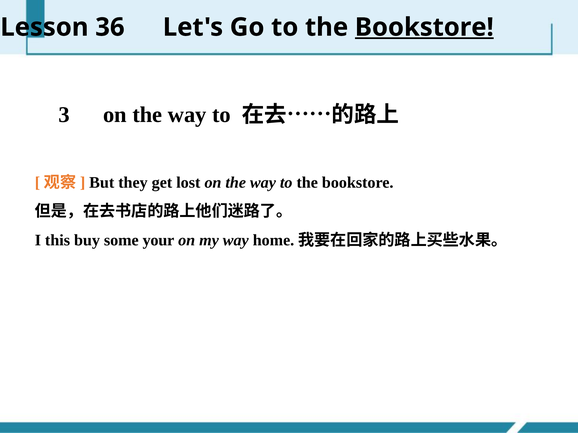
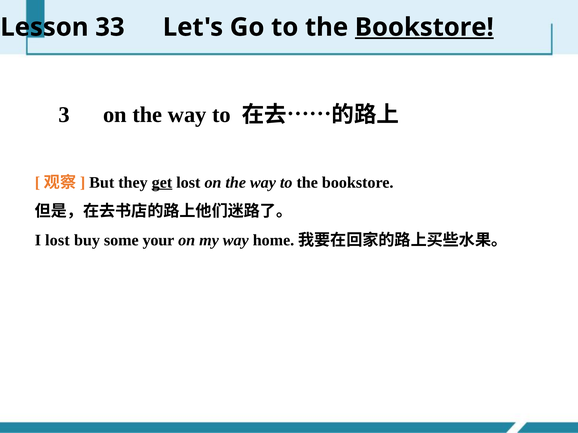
36: 36 -> 33
get underline: none -> present
I this: this -> lost
